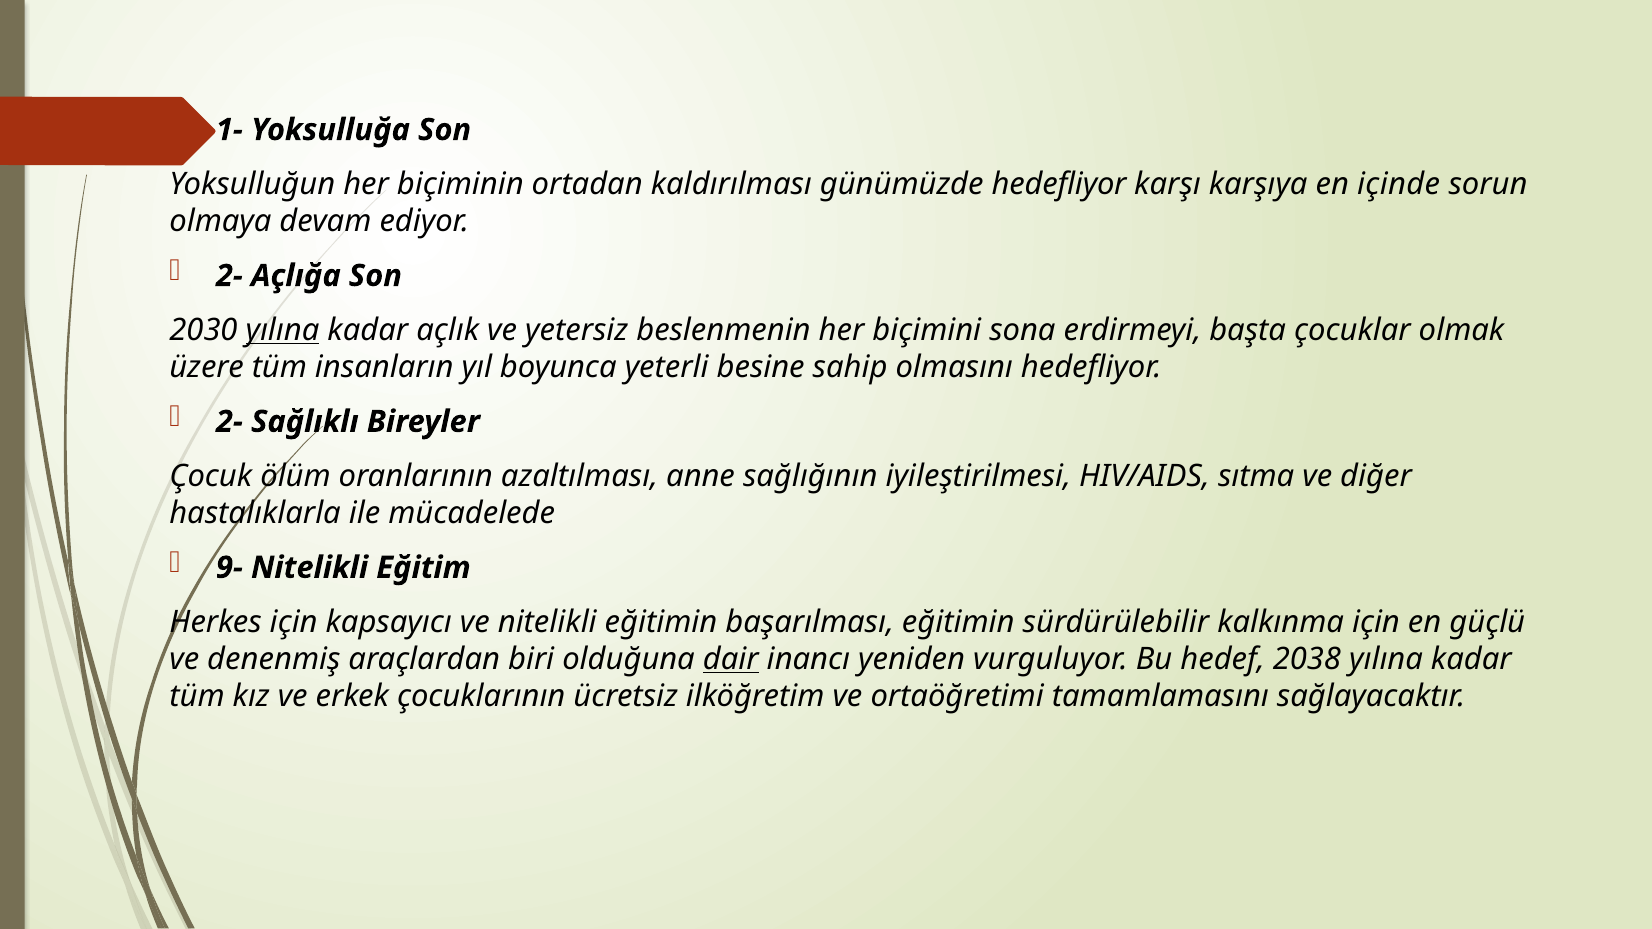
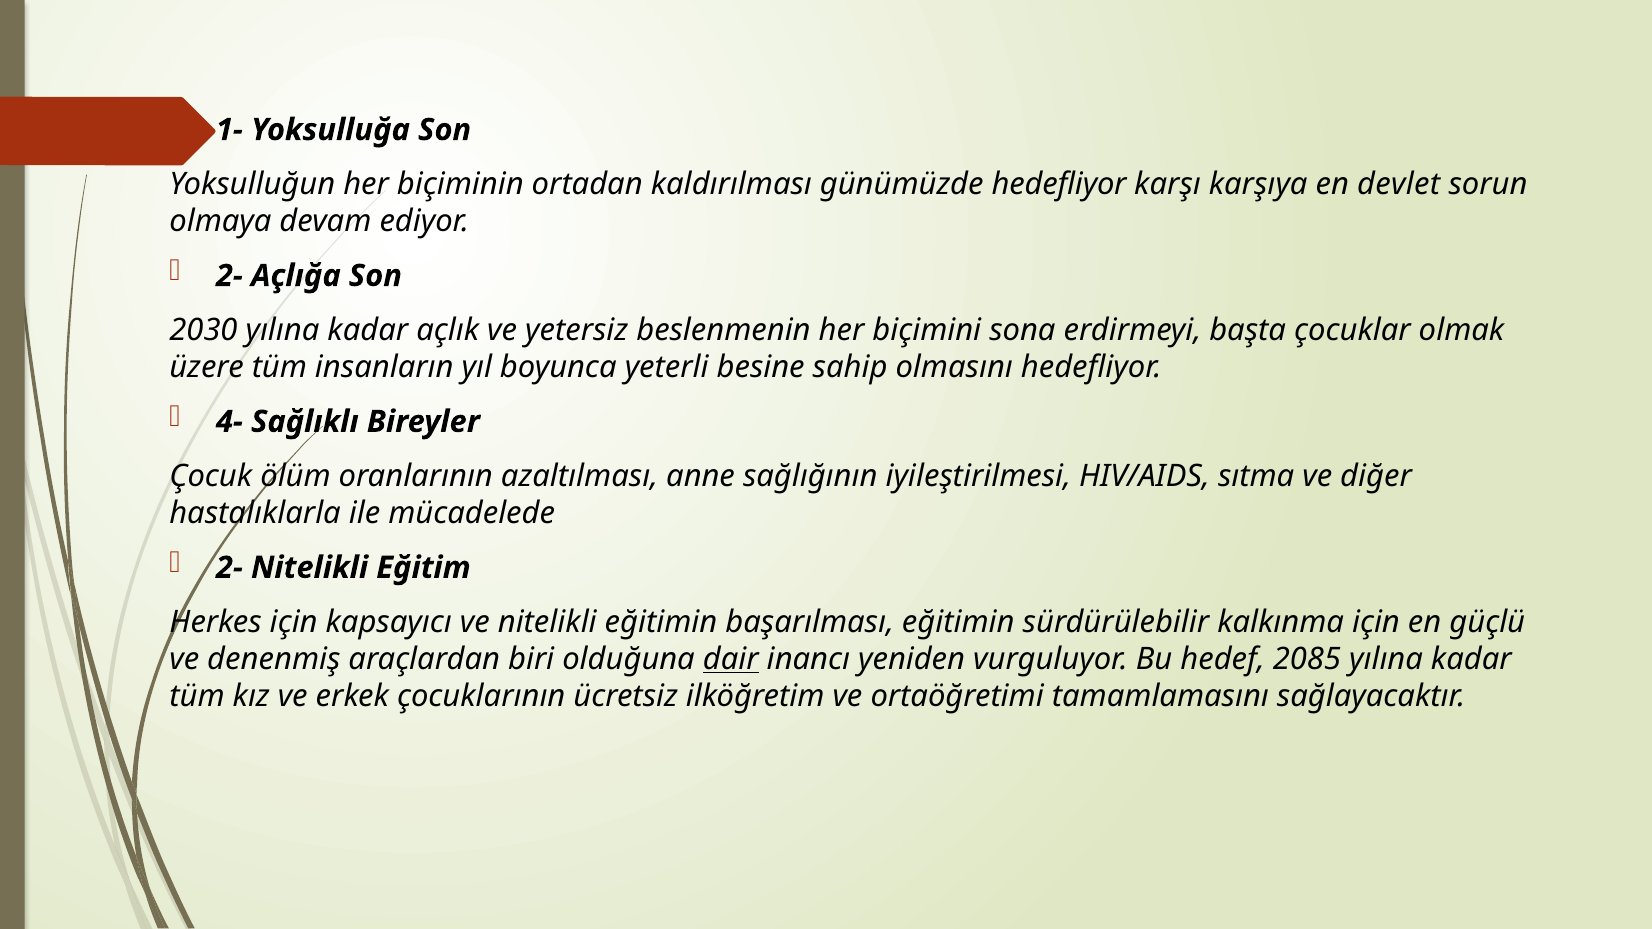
içinde: içinde -> devlet
yılına at (283, 330) underline: present -> none
2- at (229, 422): 2- -> 4-
9- at (229, 568): 9- -> 2-
2038: 2038 -> 2085
